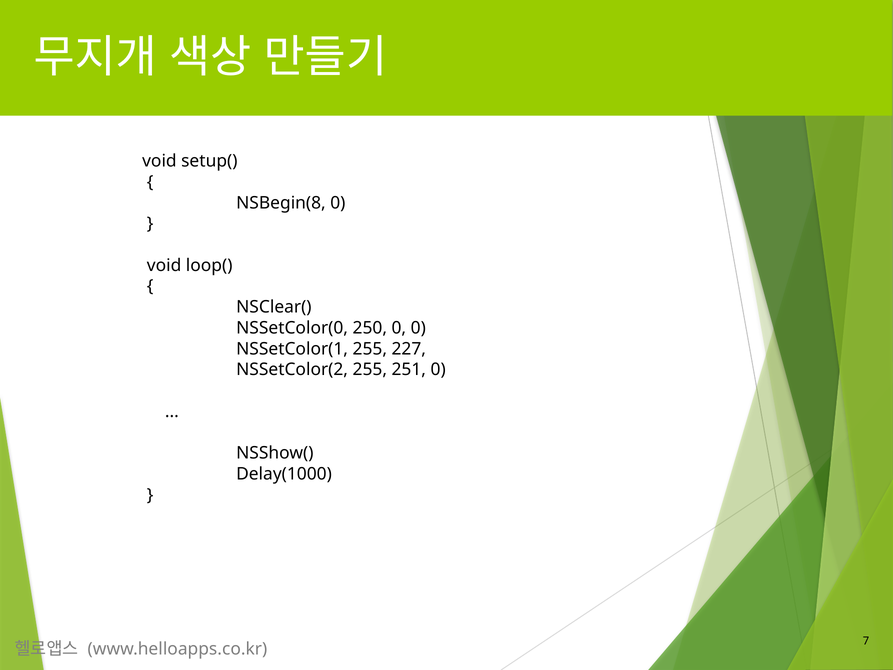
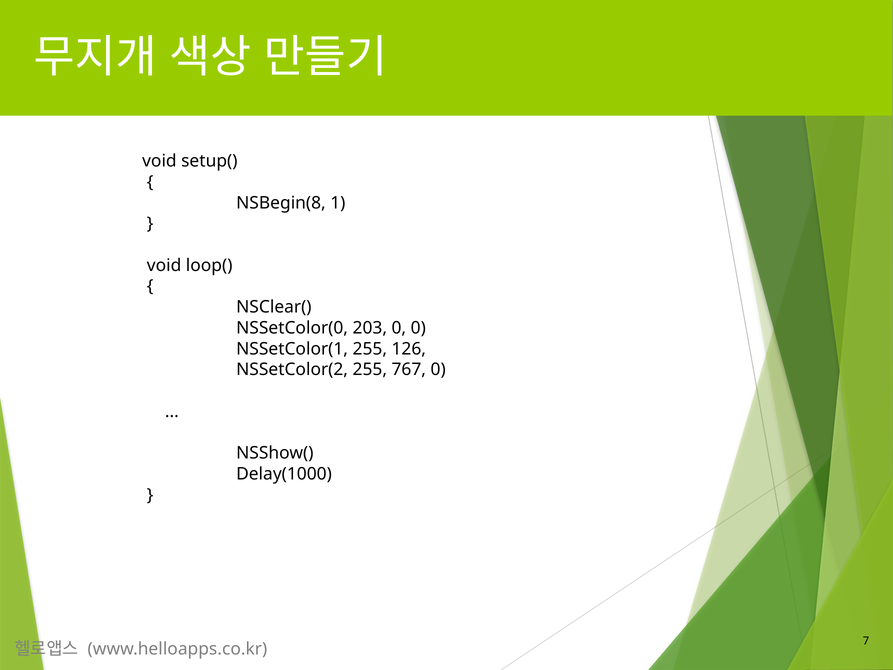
NSBegin(8 0: 0 -> 1
250: 250 -> 203
227: 227 -> 126
251: 251 -> 767
